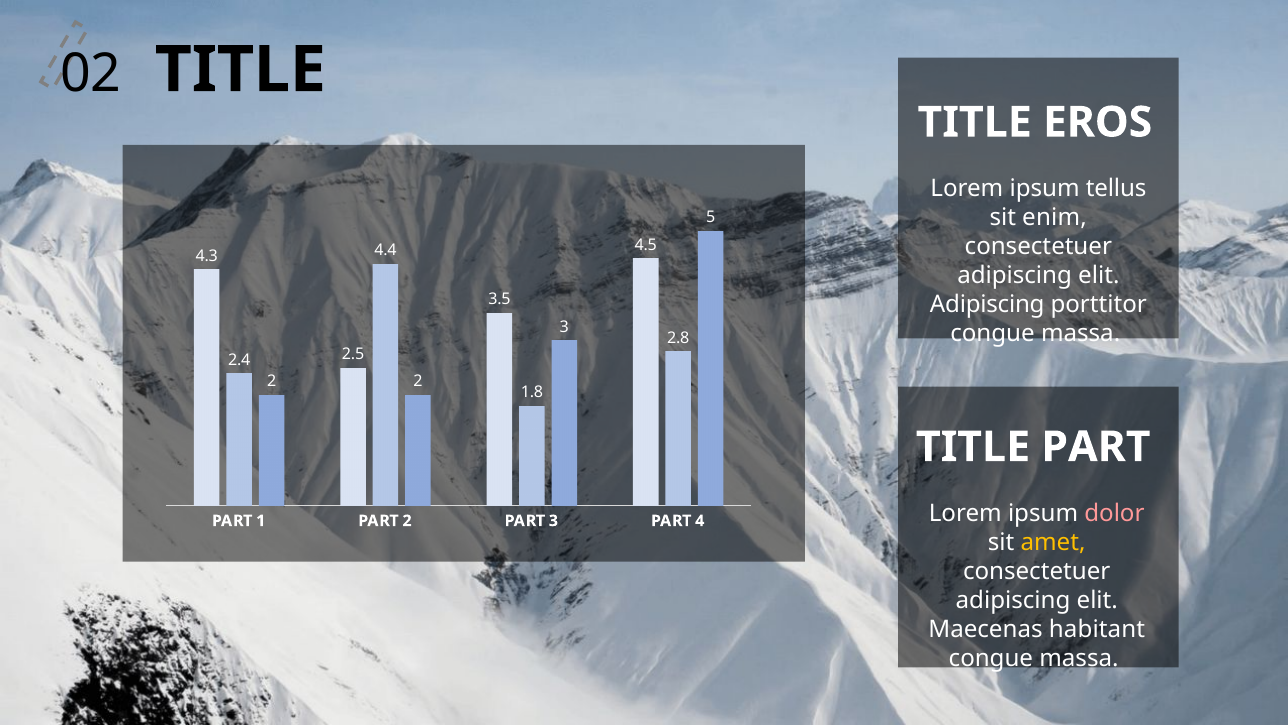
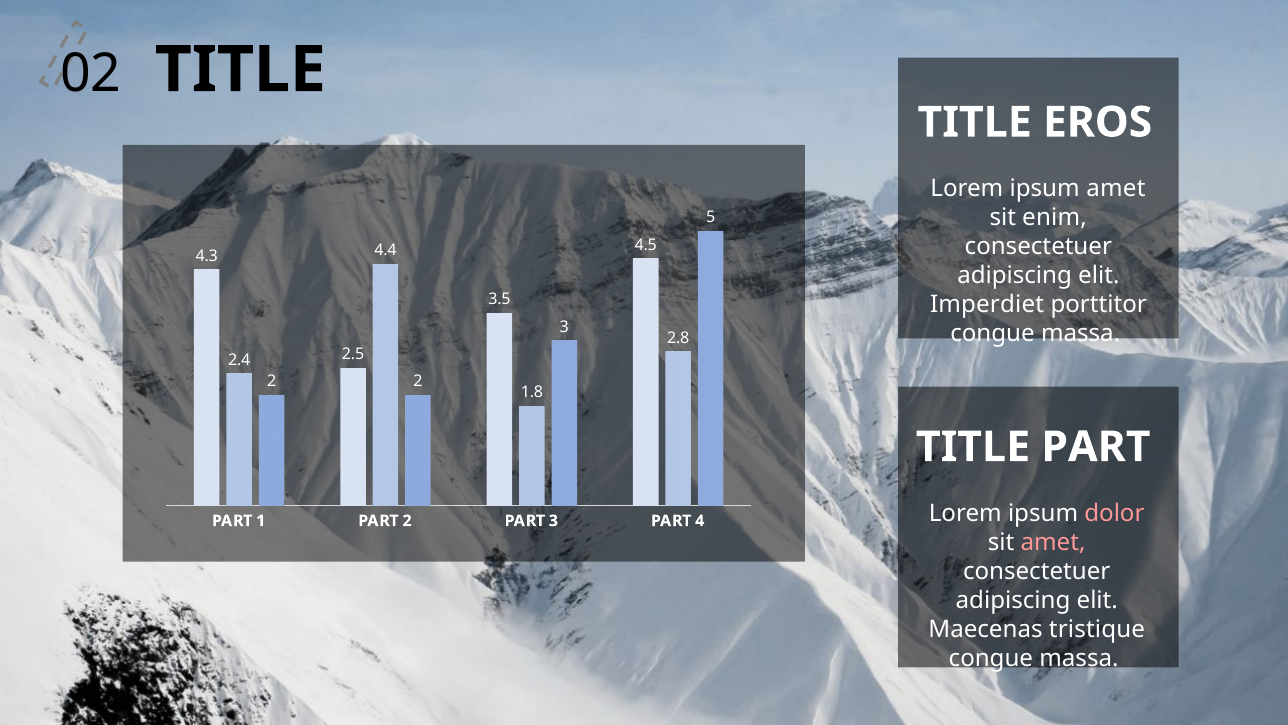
ipsum tellus: tellus -> amet
Adipiscing at (987, 305): Adipiscing -> Imperdiet
amet at (1053, 542) colour: yellow -> pink
habitant: habitant -> tristique
